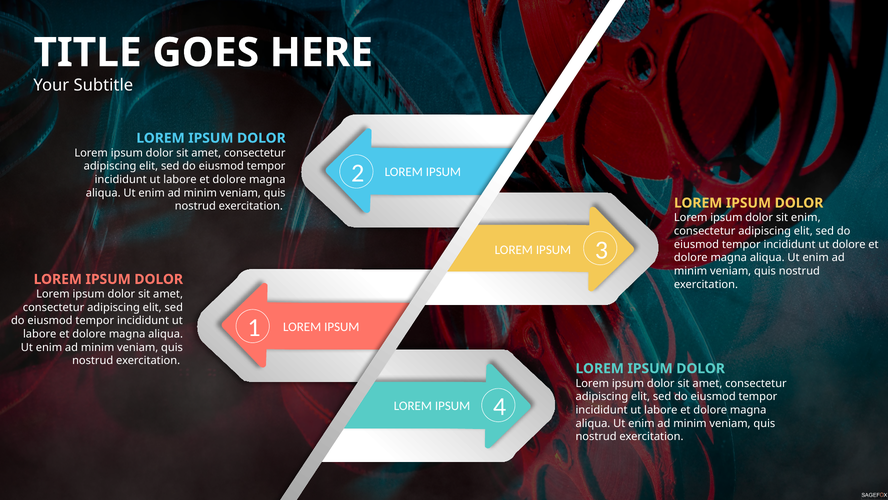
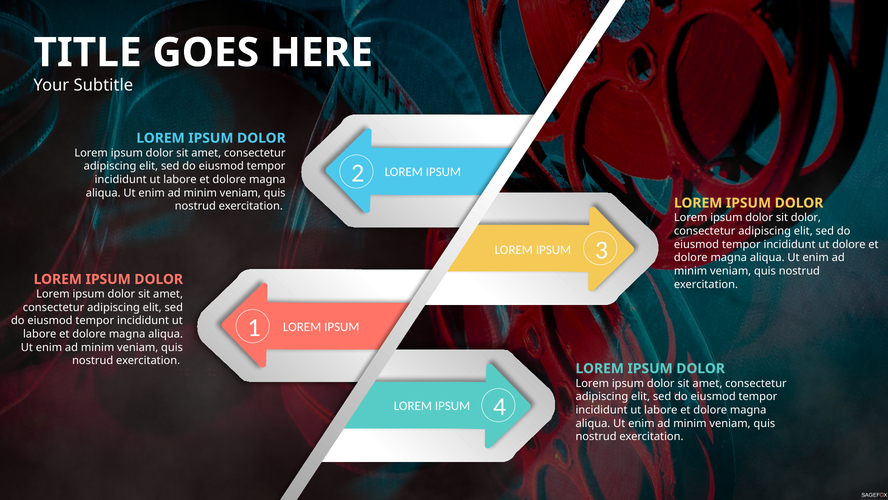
sit enim: enim -> dolor
